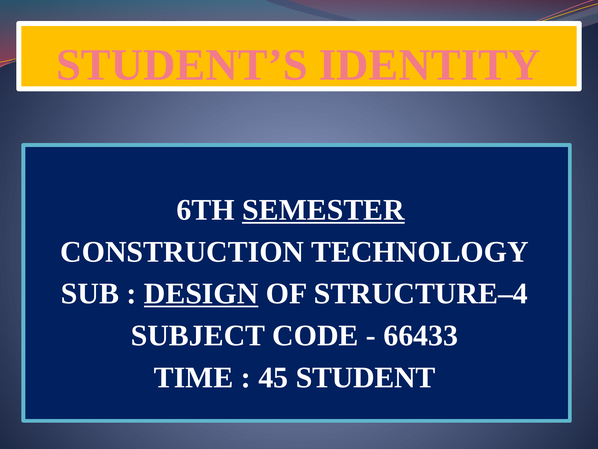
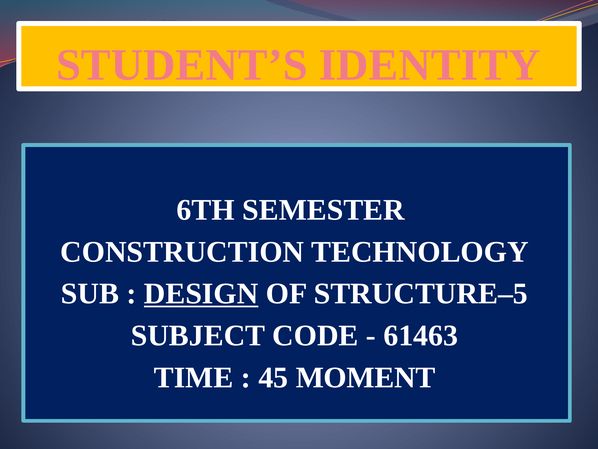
SEMESTER underline: present -> none
STRUCTURE–4: STRUCTURE–4 -> STRUCTURE–5
66433: 66433 -> 61463
STUDENT: STUDENT -> MOMENT
